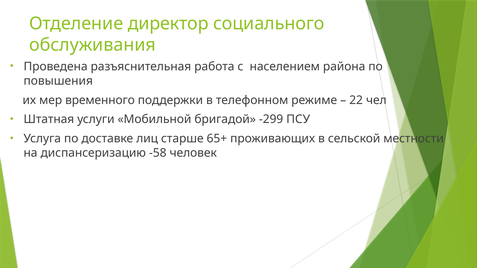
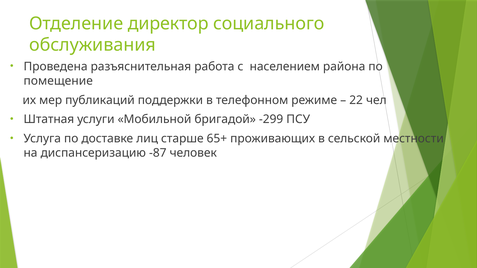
повышения: повышения -> помещение
временного: временного -> публикаций
-58: -58 -> -87
